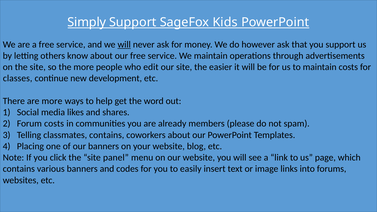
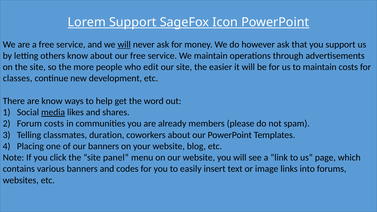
Simply: Simply -> Lorem
Kids: Kids -> Icon
are more: more -> know
media underline: none -> present
classmates contains: contains -> duration
